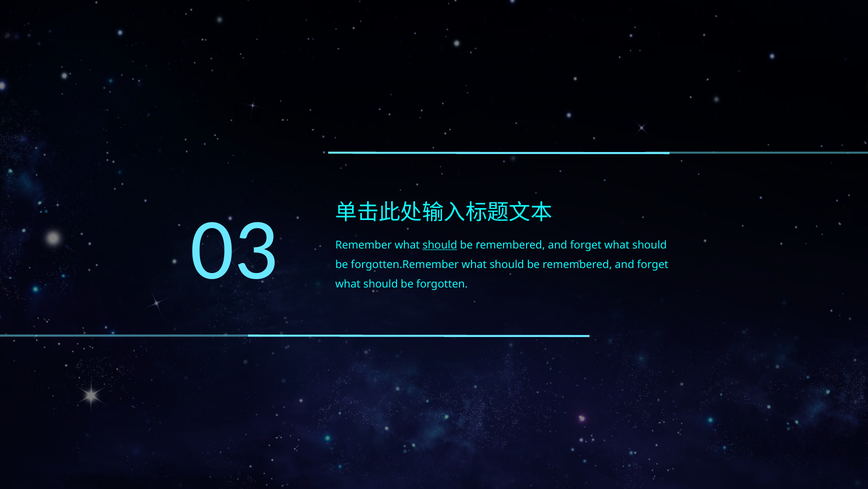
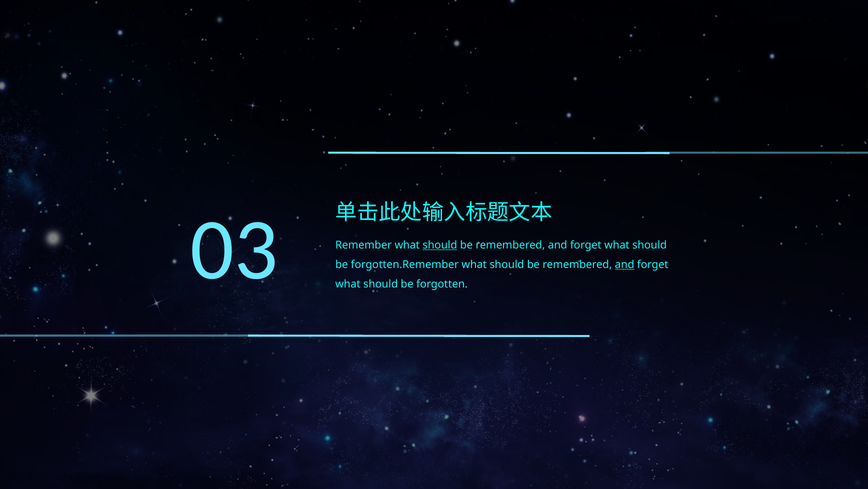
and at (625, 264) underline: none -> present
